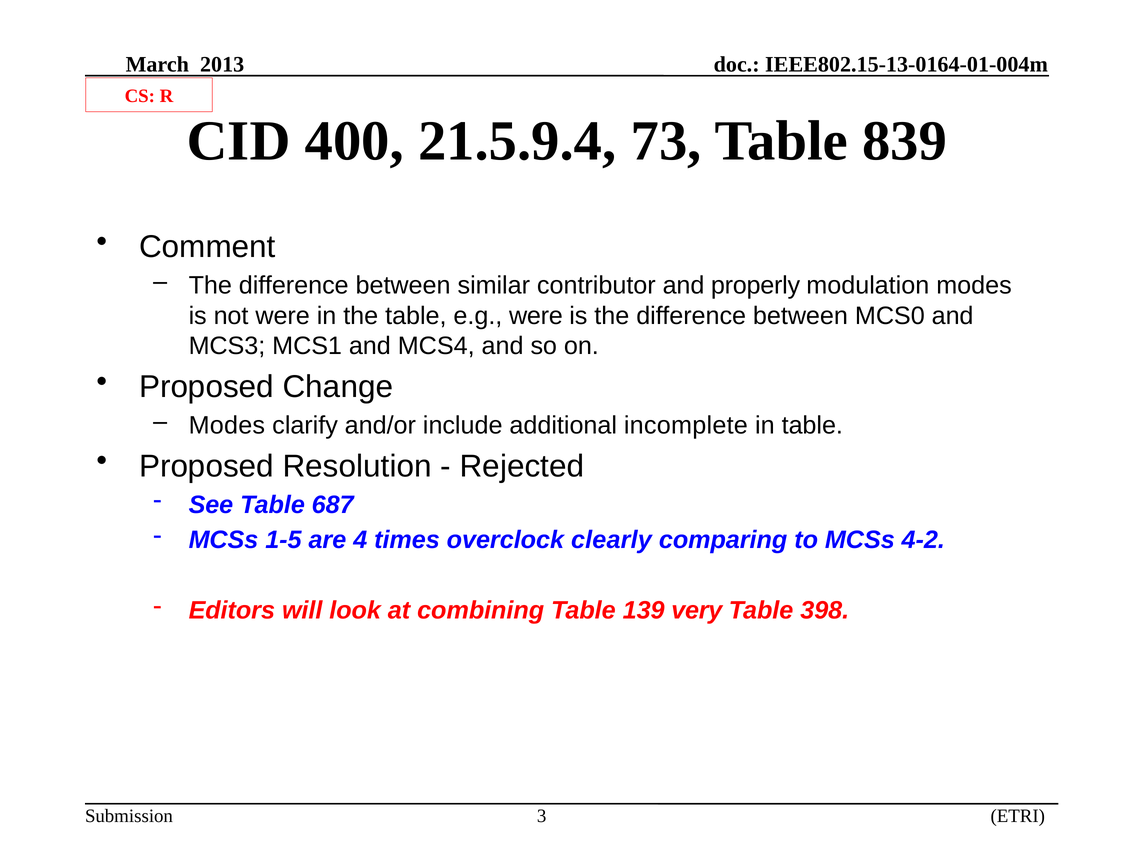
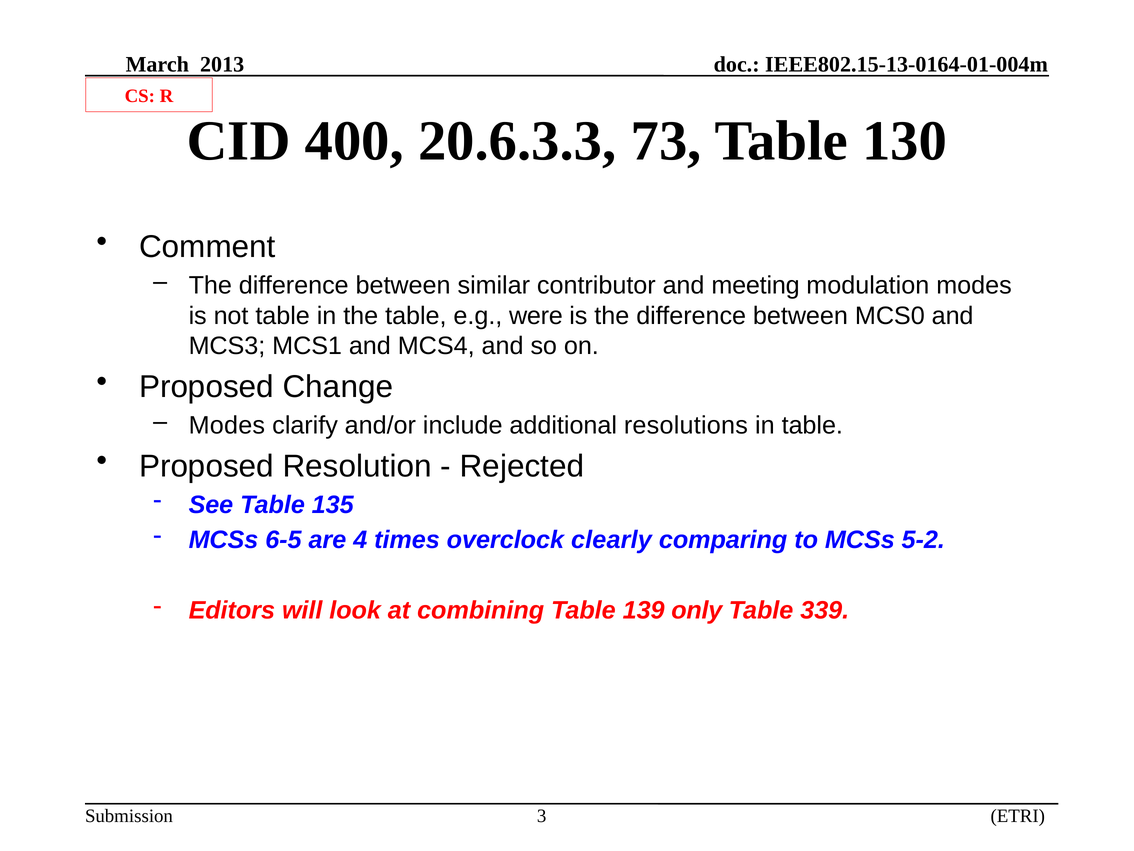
21.5.9.4: 21.5.9.4 -> 20.6.3.3
839: 839 -> 130
properly: properly -> meeting
not were: were -> table
incomplete: incomplete -> resolutions
687: 687 -> 135
1-5: 1-5 -> 6-5
4-2: 4-2 -> 5-2
very: very -> only
398: 398 -> 339
